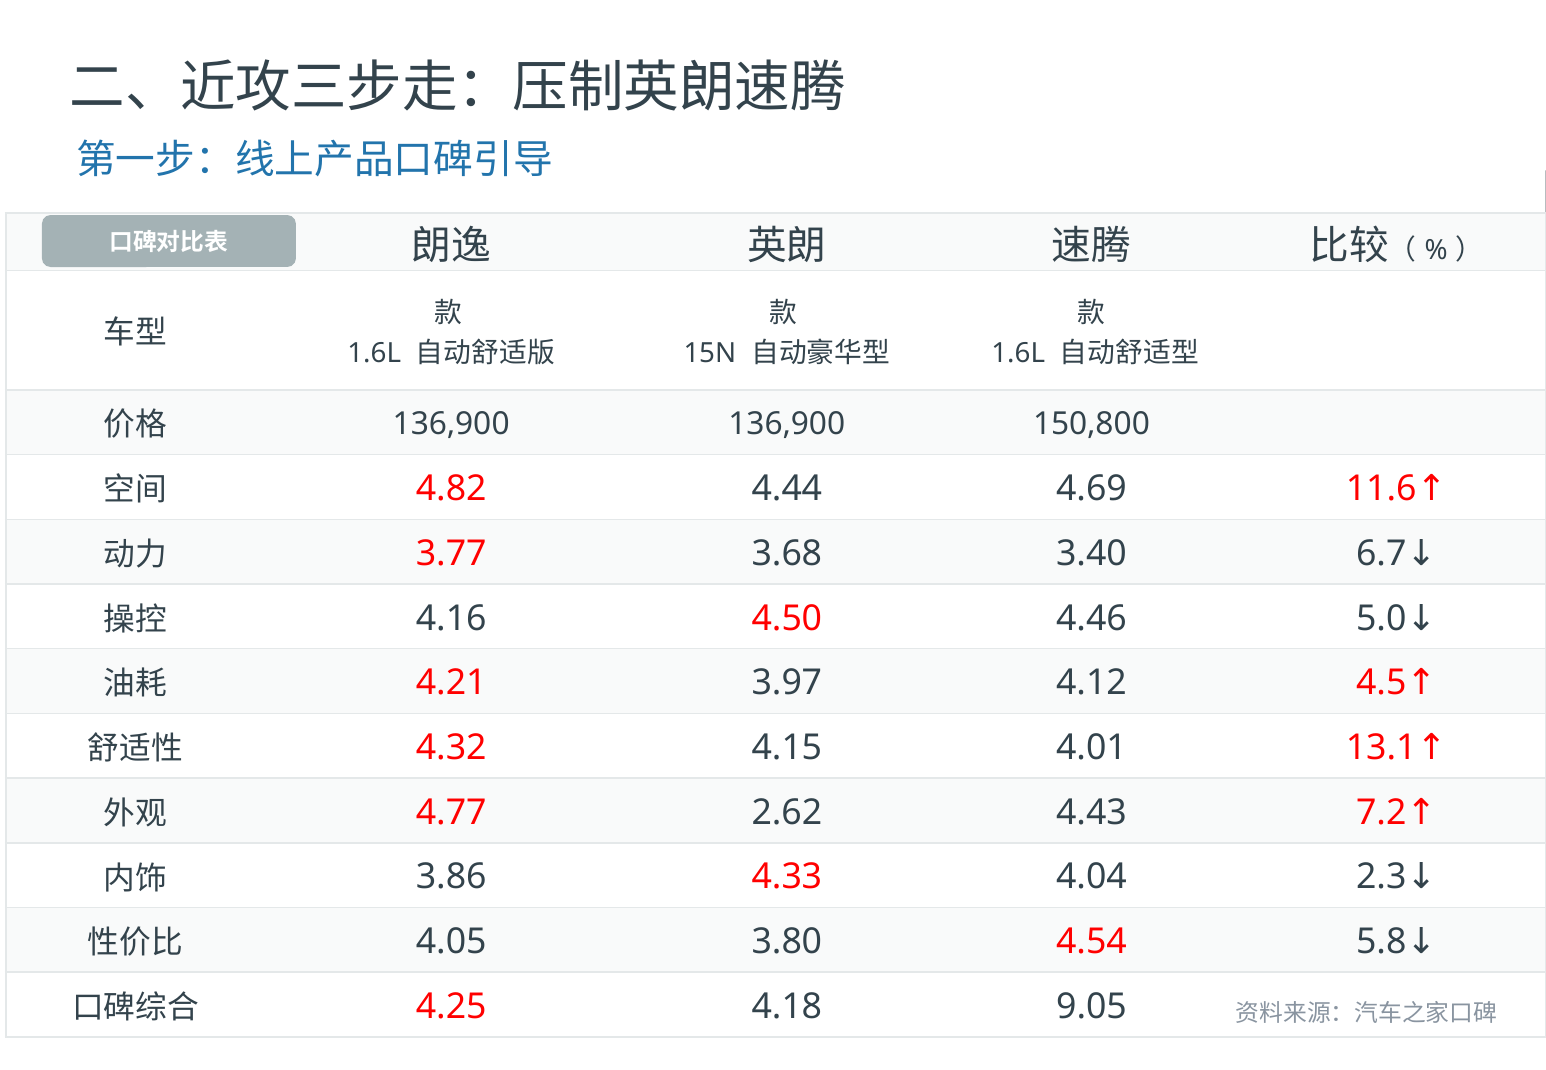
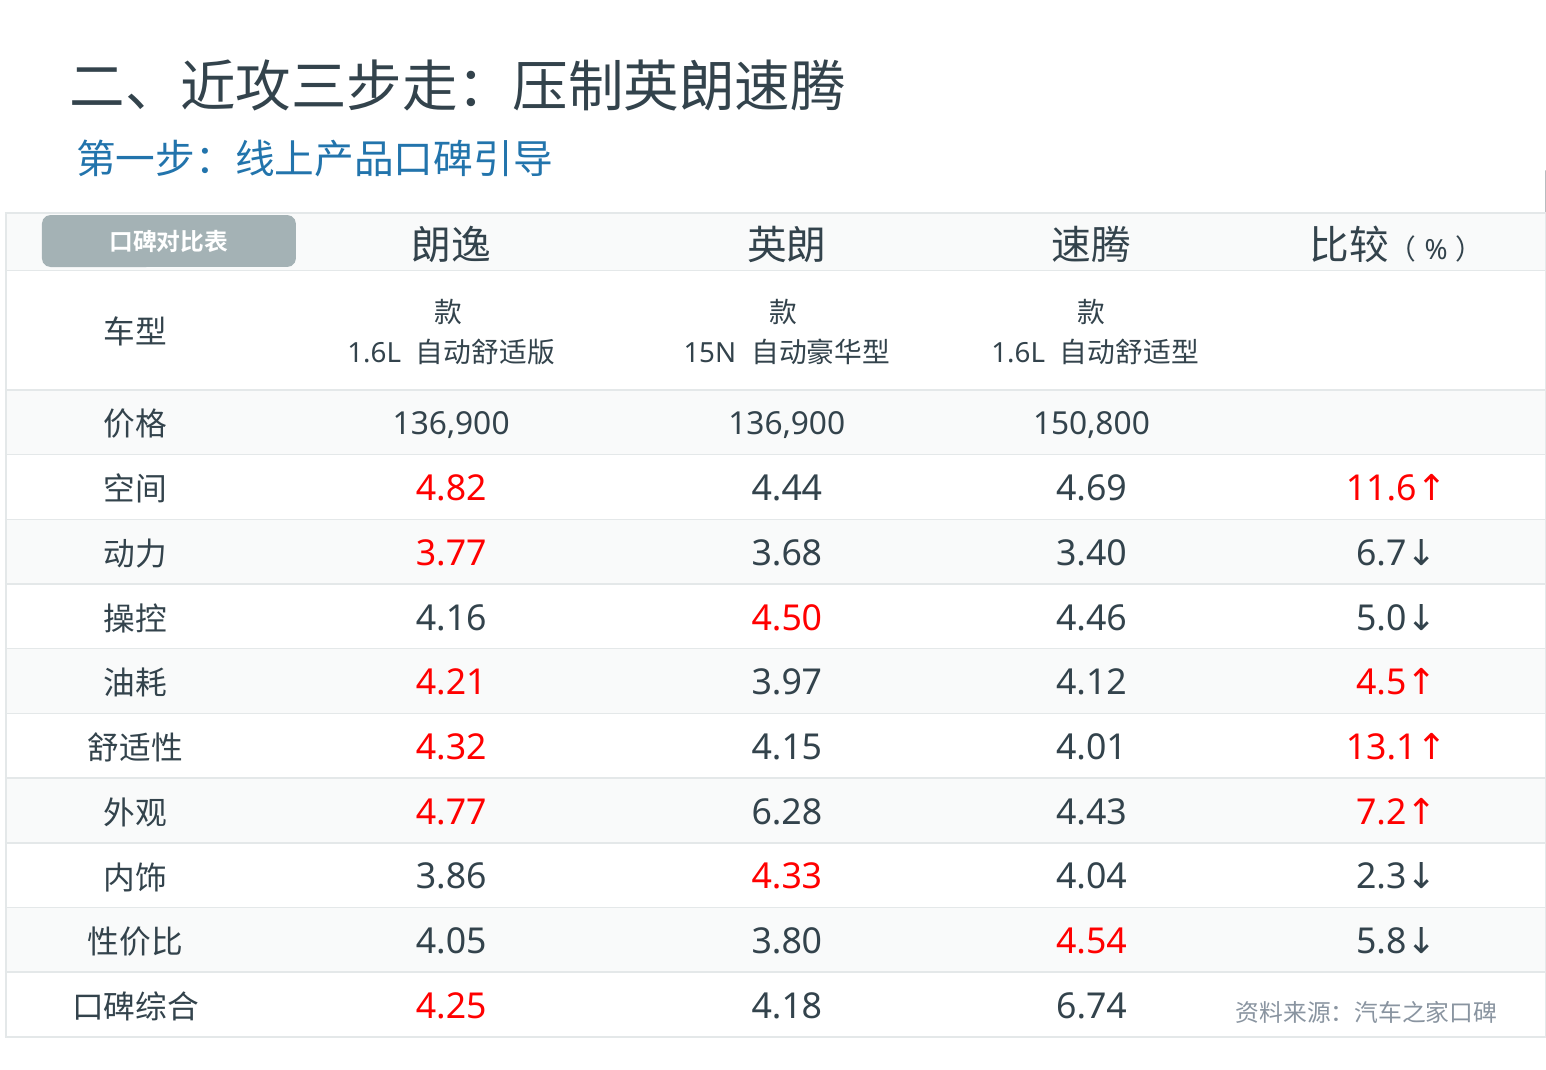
2.62: 2.62 -> 6.28
9.05: 9.05 -> 6.74
